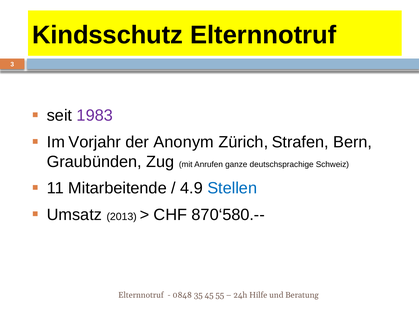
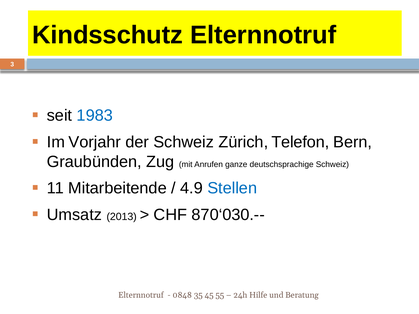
1983 colour: purple -> blue
der Anonym: Anonym -> Schweiz
Strafen: Strafen -> Telefon
870‘580.--: 870‘580.-- -> 870‘030.--
